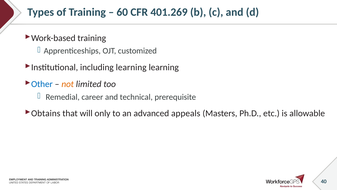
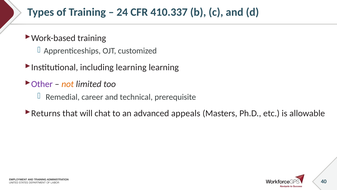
60: 60 -> 24
401.269: 401.269 -> 410.337
Other colour: blue -> purple
Obtains: Obtains -> Returns
only: only -> chat
